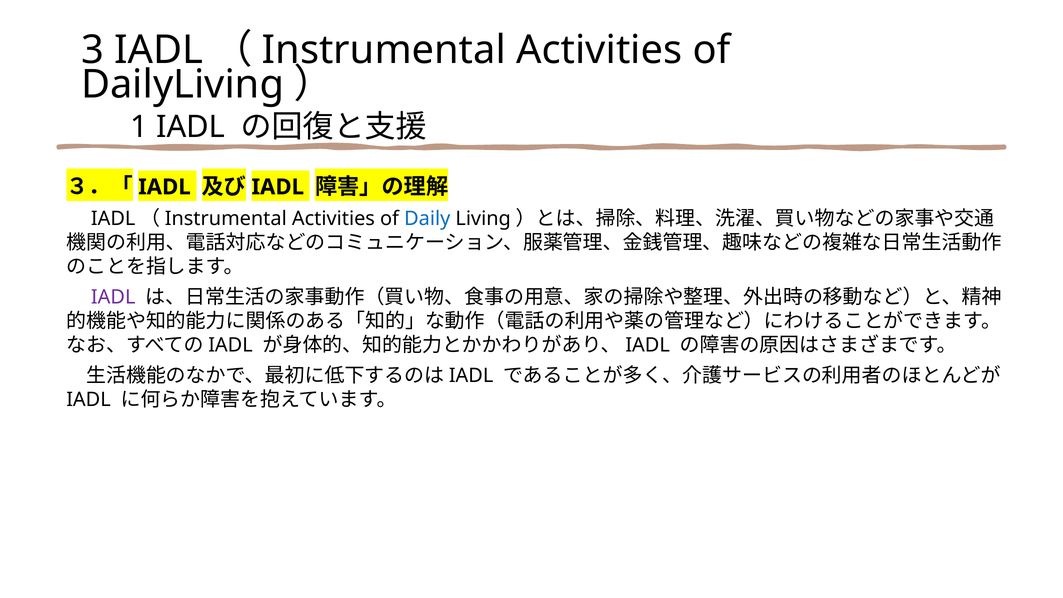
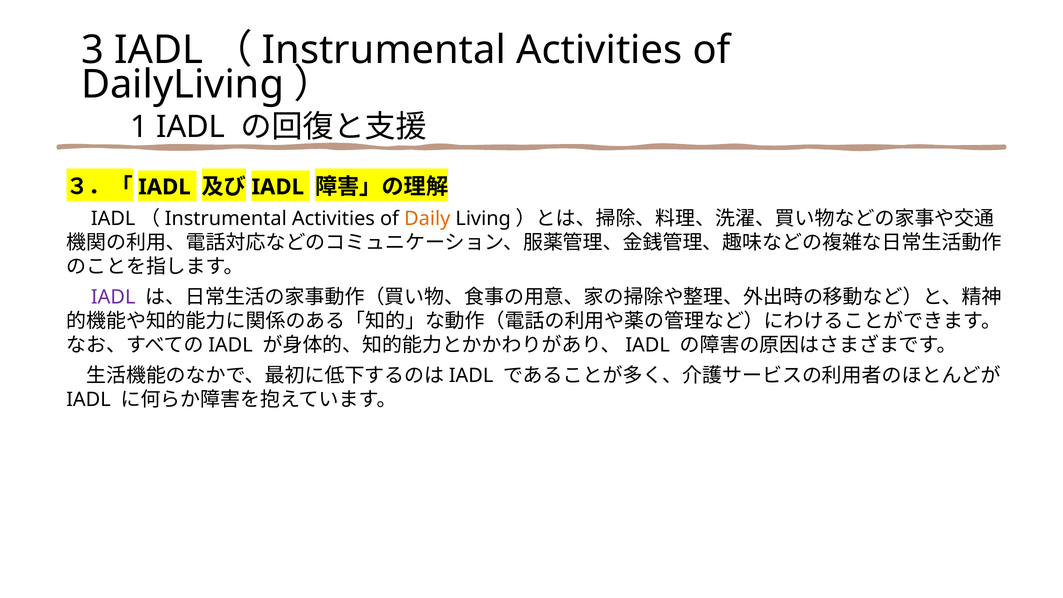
Daily colour: blue -> orange
